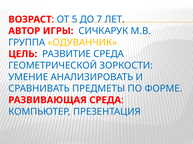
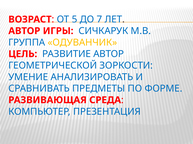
РАЗВИТИЕ СРЕДА: СРЕДА -> АВТОР
